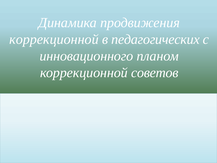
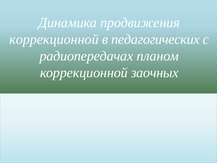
инновационного: инновационного -> радиопередачах
советов: советов -> заочных
